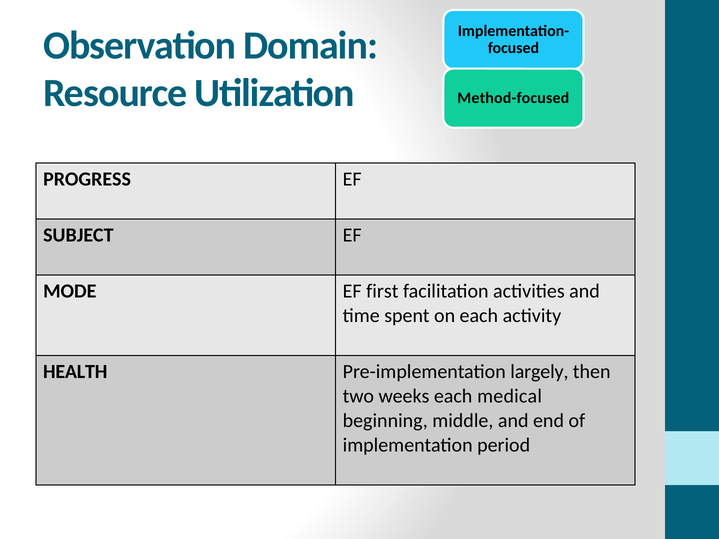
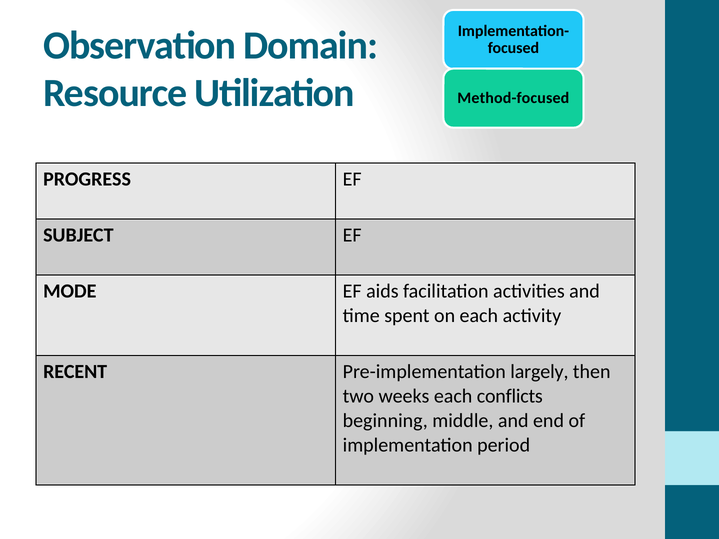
first: first -> aids
HEALTH: HEALTH -> RECENT
medical: medical -> conflicts
